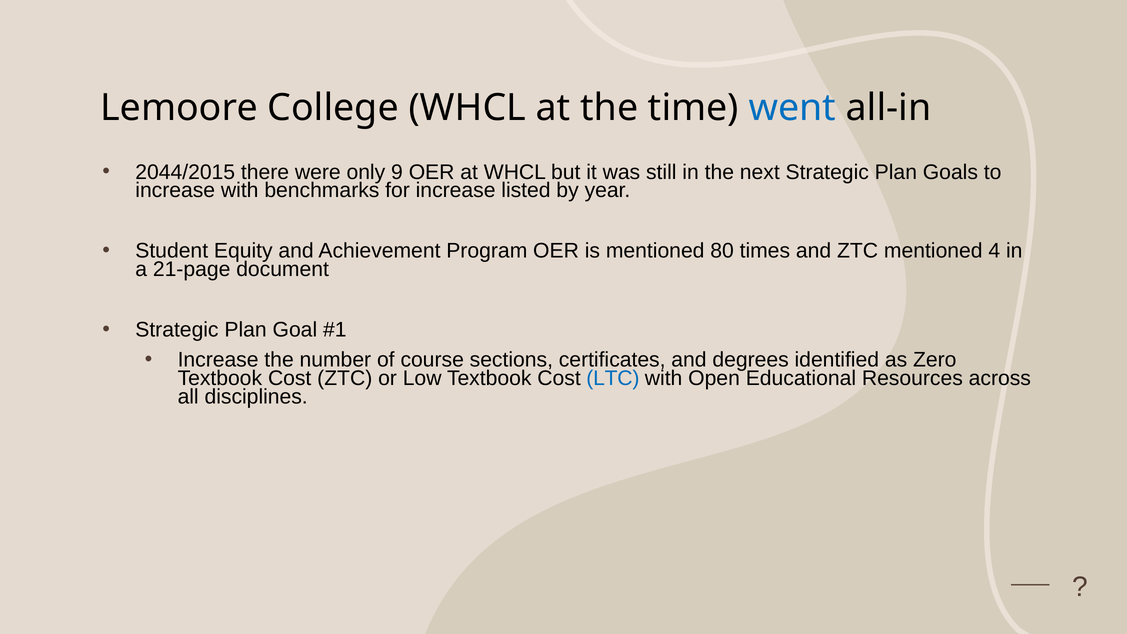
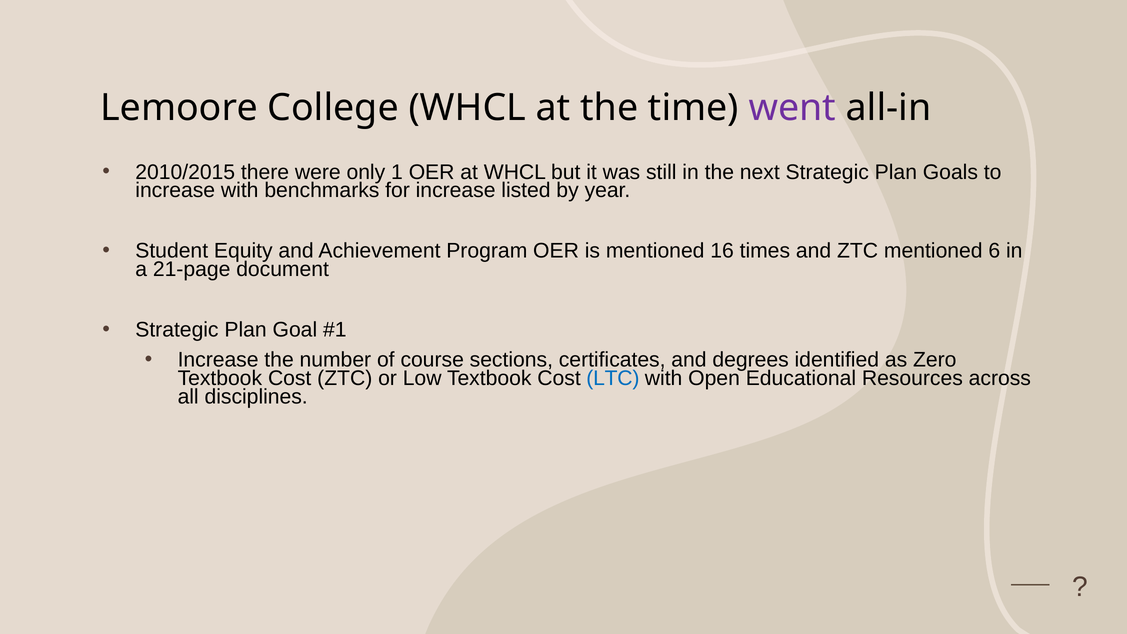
went colour: blue -> purple
2044/2015: 2044/2015 -> 2010/2015
9: 9 -> 1
80: 80 -> 16
4: 4 -> 6
